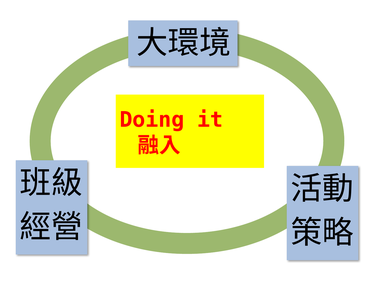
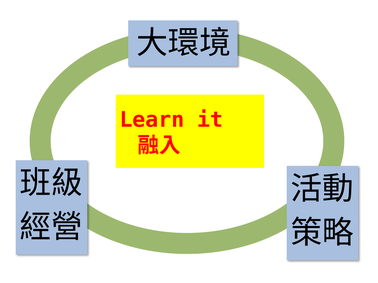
Doing: Doing -> Learn
